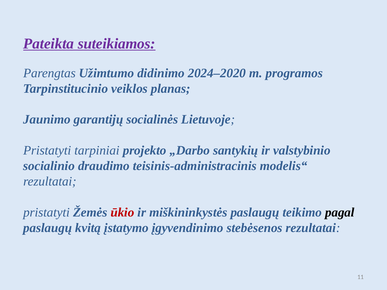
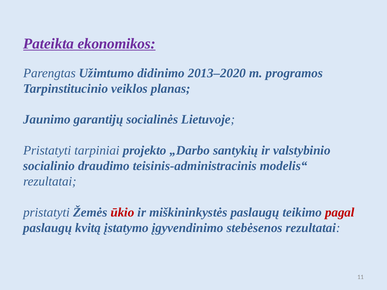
suteikiamos: suteikiamos -> ekonomikos
2024–2020: 2024–2020 -> 2013–2020
pagal colour: black -> red
